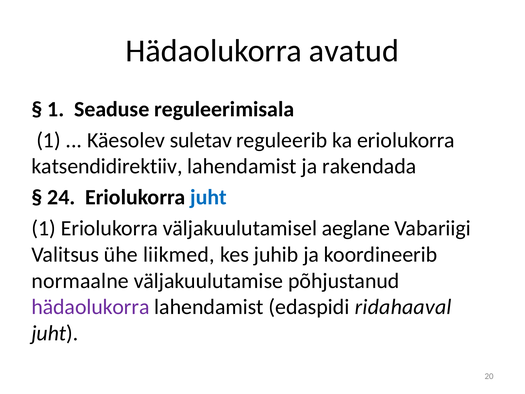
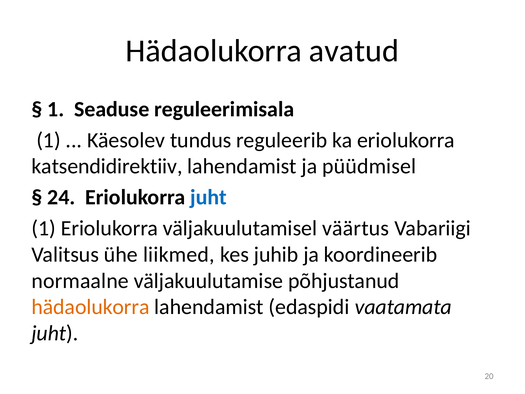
suletav: suletav -> tundus
rakendada: rakendada -> püüdmisel
aeglane: aeglane -> väärtus
hädaolukorra at (90, 307) colour: purple -> orange
ridahaaval: ridahaaval -> vaatamata
